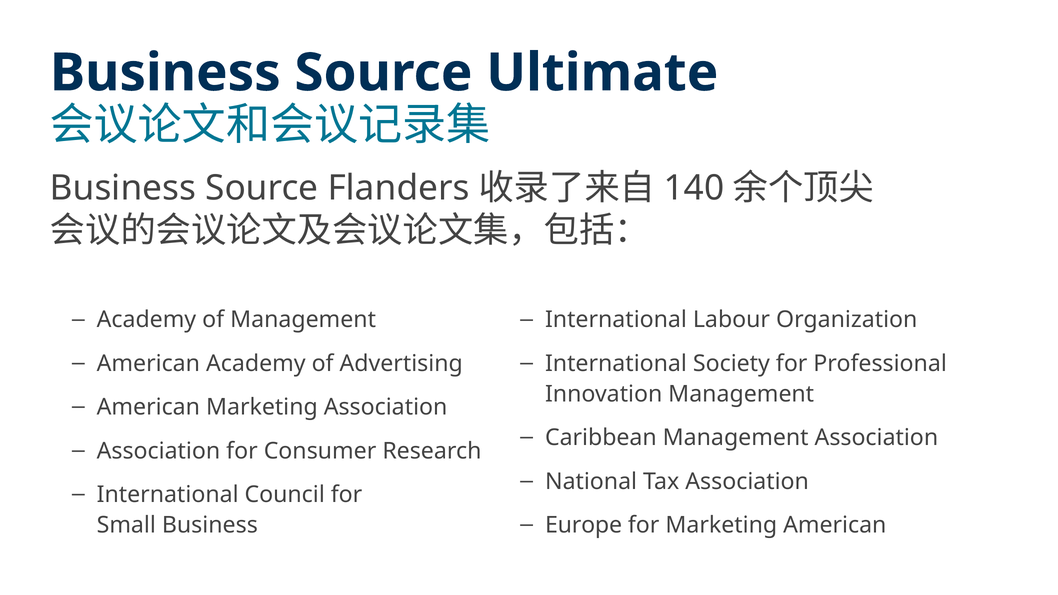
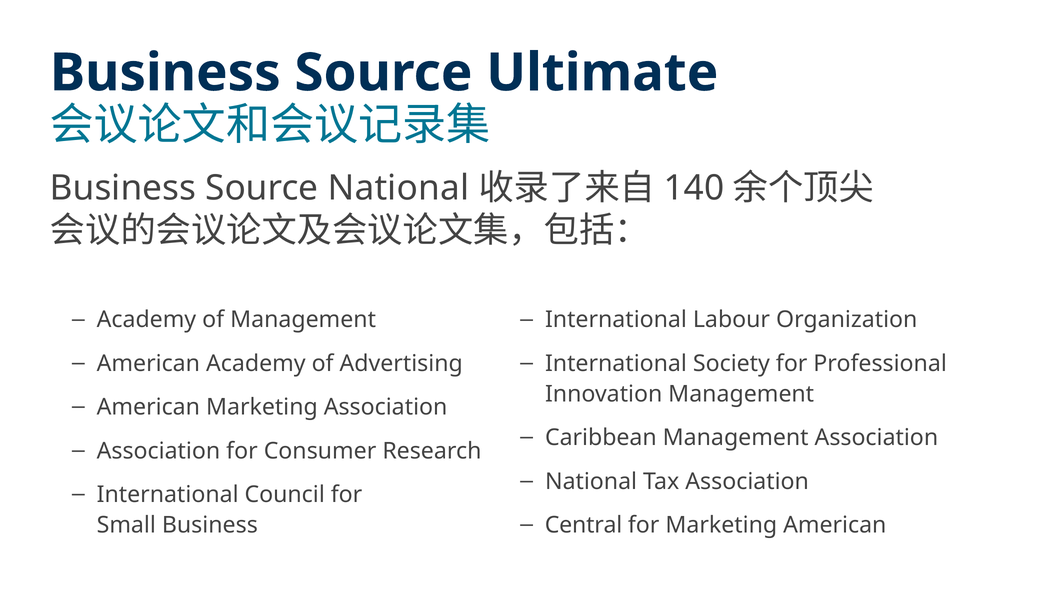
Source Flanders: Flanders -> National
Europe: Europe -> Central
